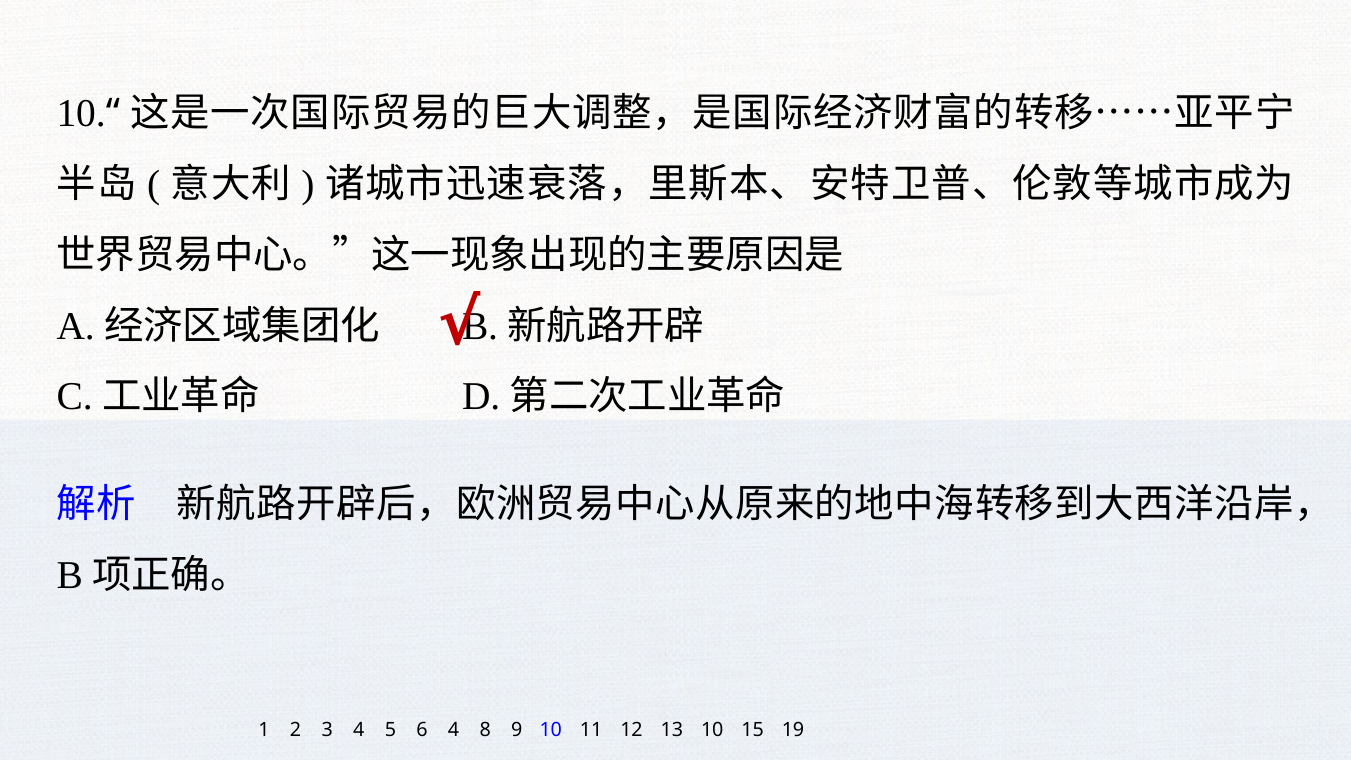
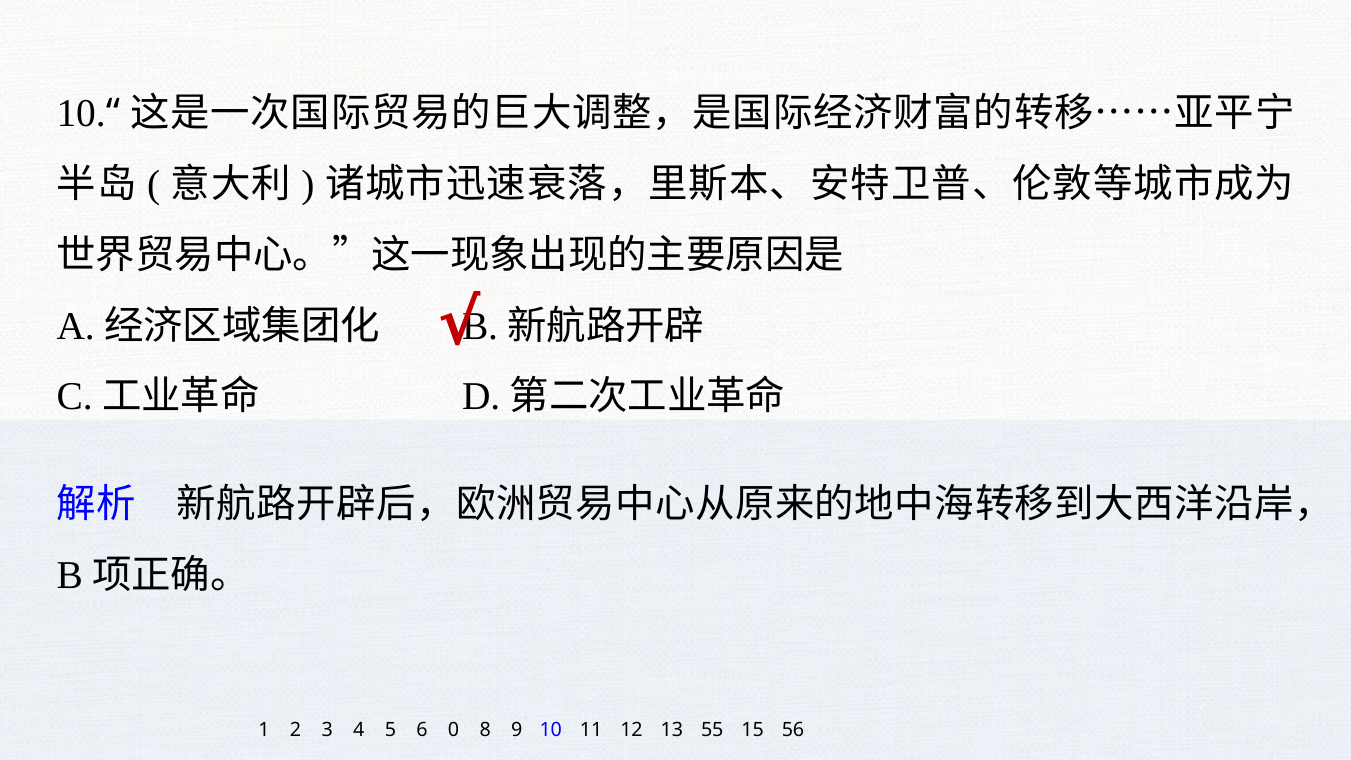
6 4: 4 -> 0
13 10: 10 -> 55
19: 19 -> 56
